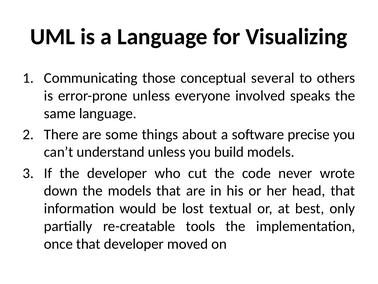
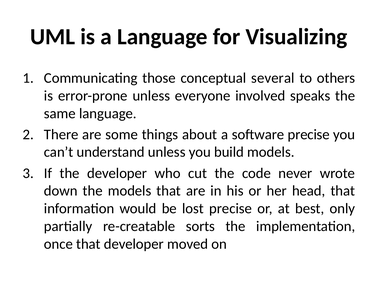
lost textual: textual -> precise
tools: tools -> sorts
